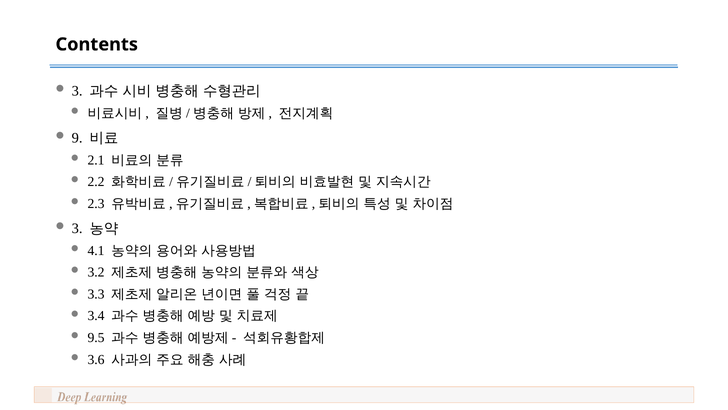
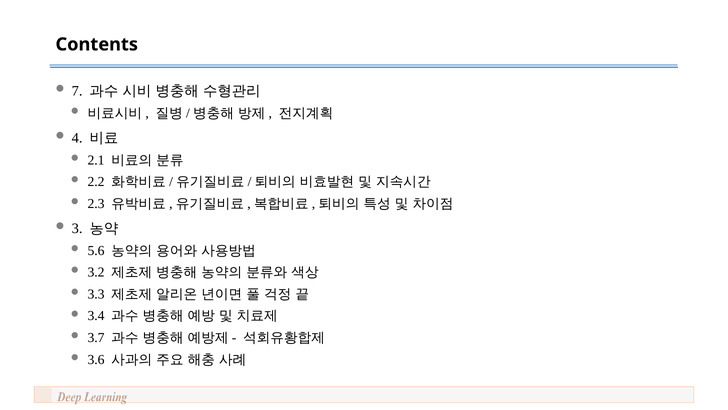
3 at (77, 91): 3 -> 7
9: 9 -> 4
4.1: 4.1 -> 5.6
9.5: 9.5 -> 3.7
